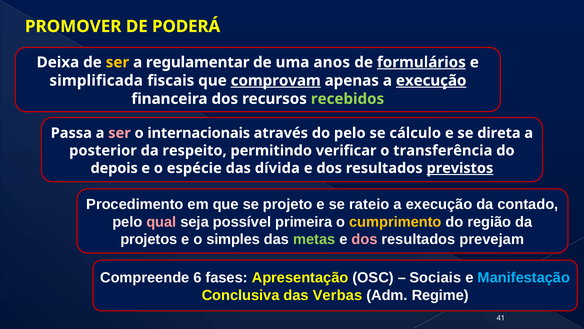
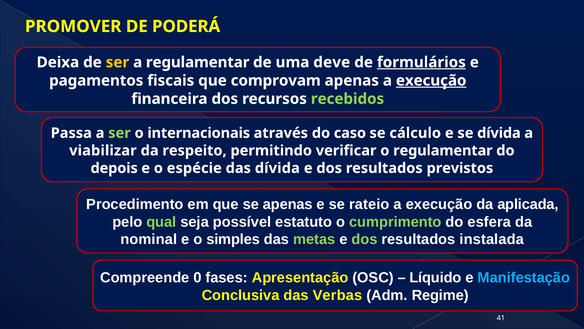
anos: anos -> deve
simplificada: simplificada -> pagamentos
comprovam underline: present -> none
ser at (120, 133) colour: pink -> light green
do pelo: pelo -> caso
se direta: direta -> dívida
posterior: posterior -> viabilizar
o transferência: transferência -> regulamentar
previstos underline: present -> none
se projeto: projeto -> apenas
contado: contado -> aplicada
qual colour: pink -> light green
primeira: primeira -> estatuto
cumprimento colour: yellow -> light green
região: região -> esfera
projetos: projetos -> nominal
dos at (365, 239) colour: pink -> light green
prevejam: prevejam -> instalada
6: 6 -> 0
Sociais: Sociais -> Líquido
